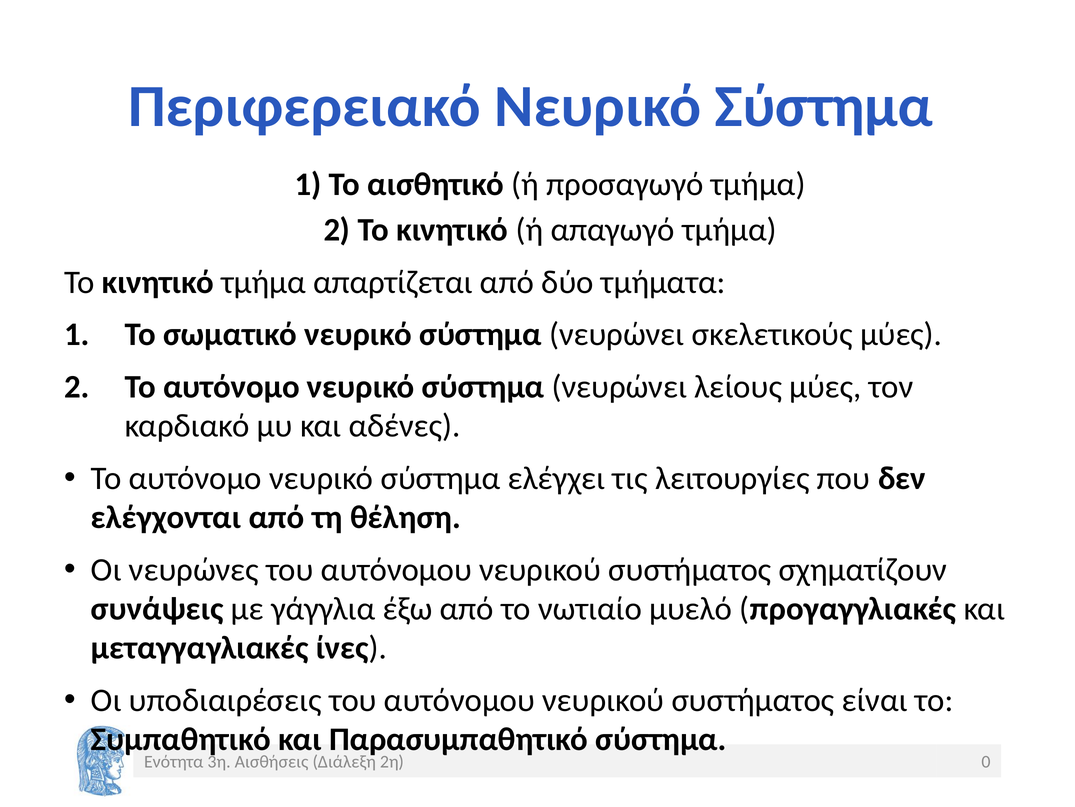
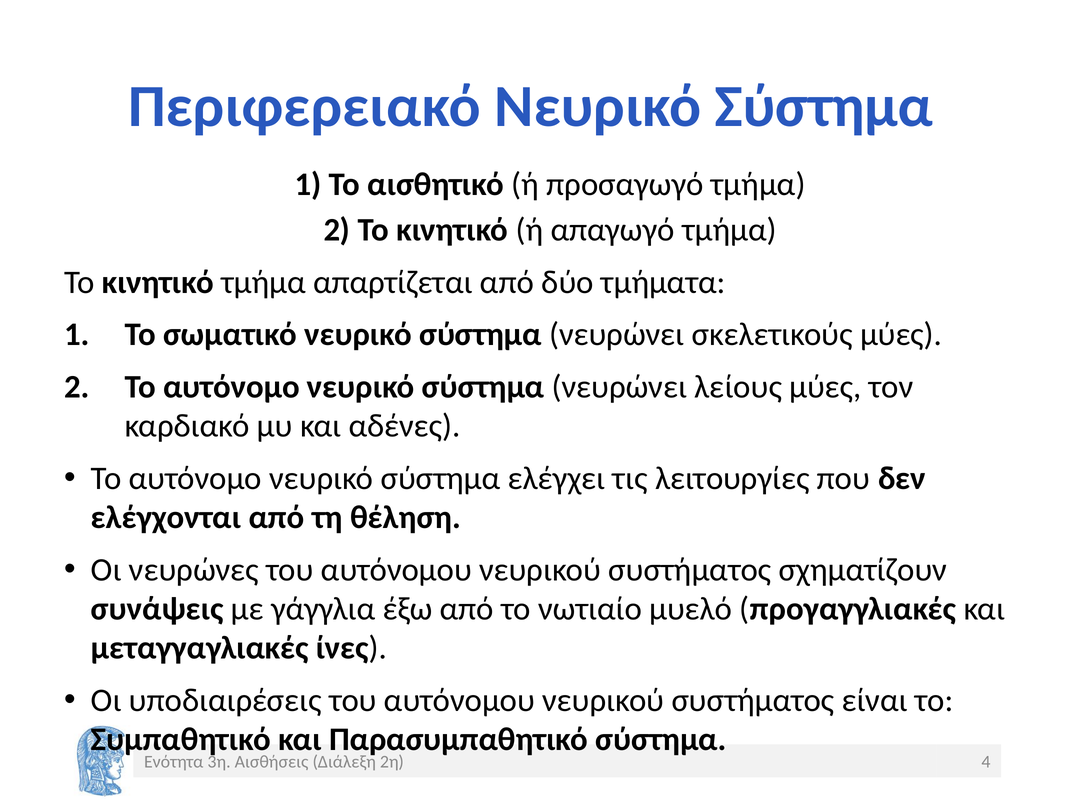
0: 0 -> 4
